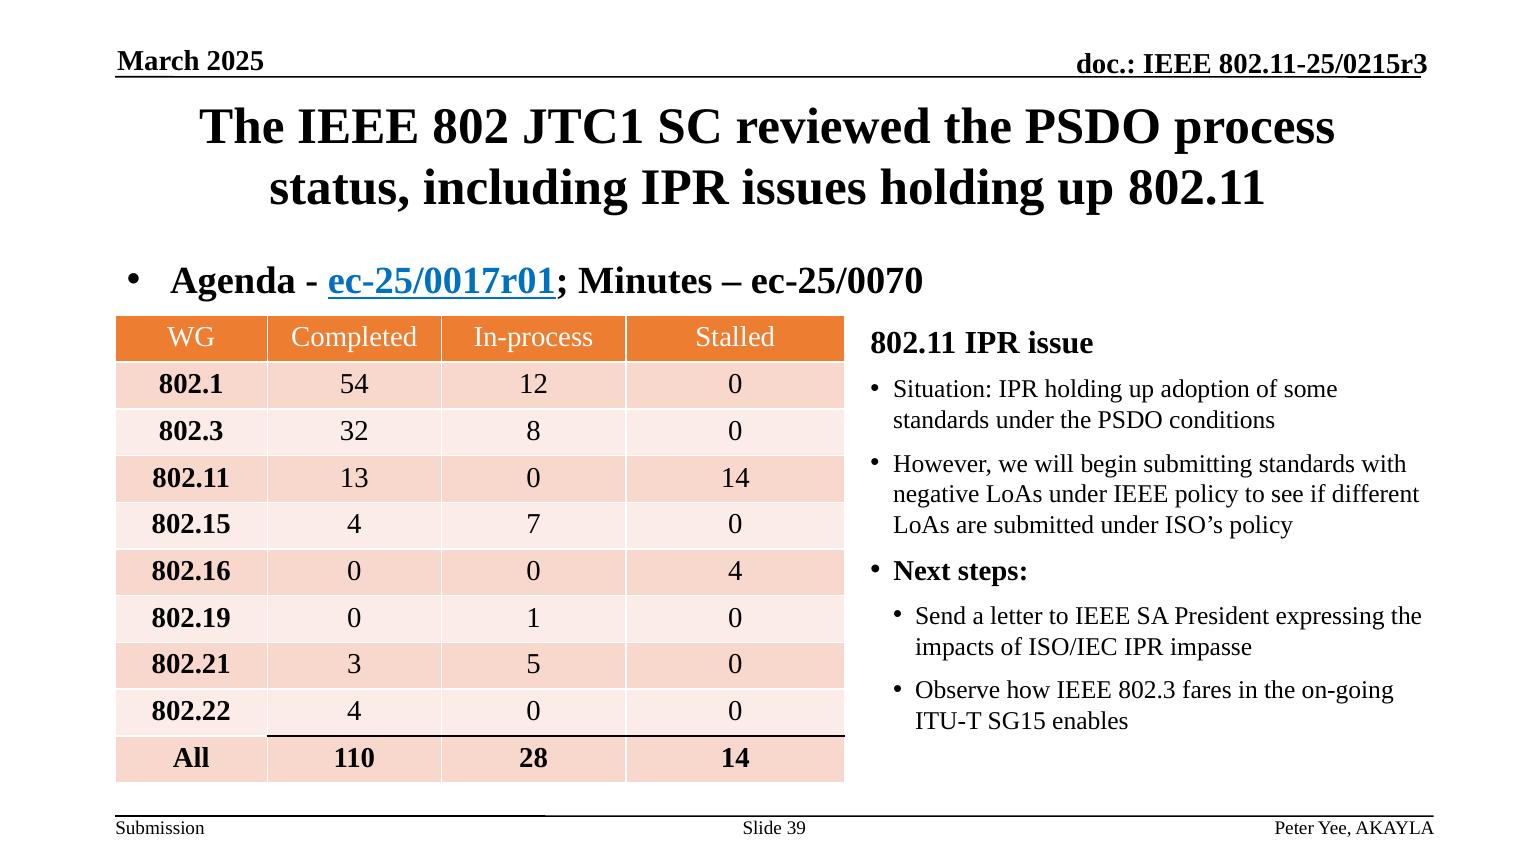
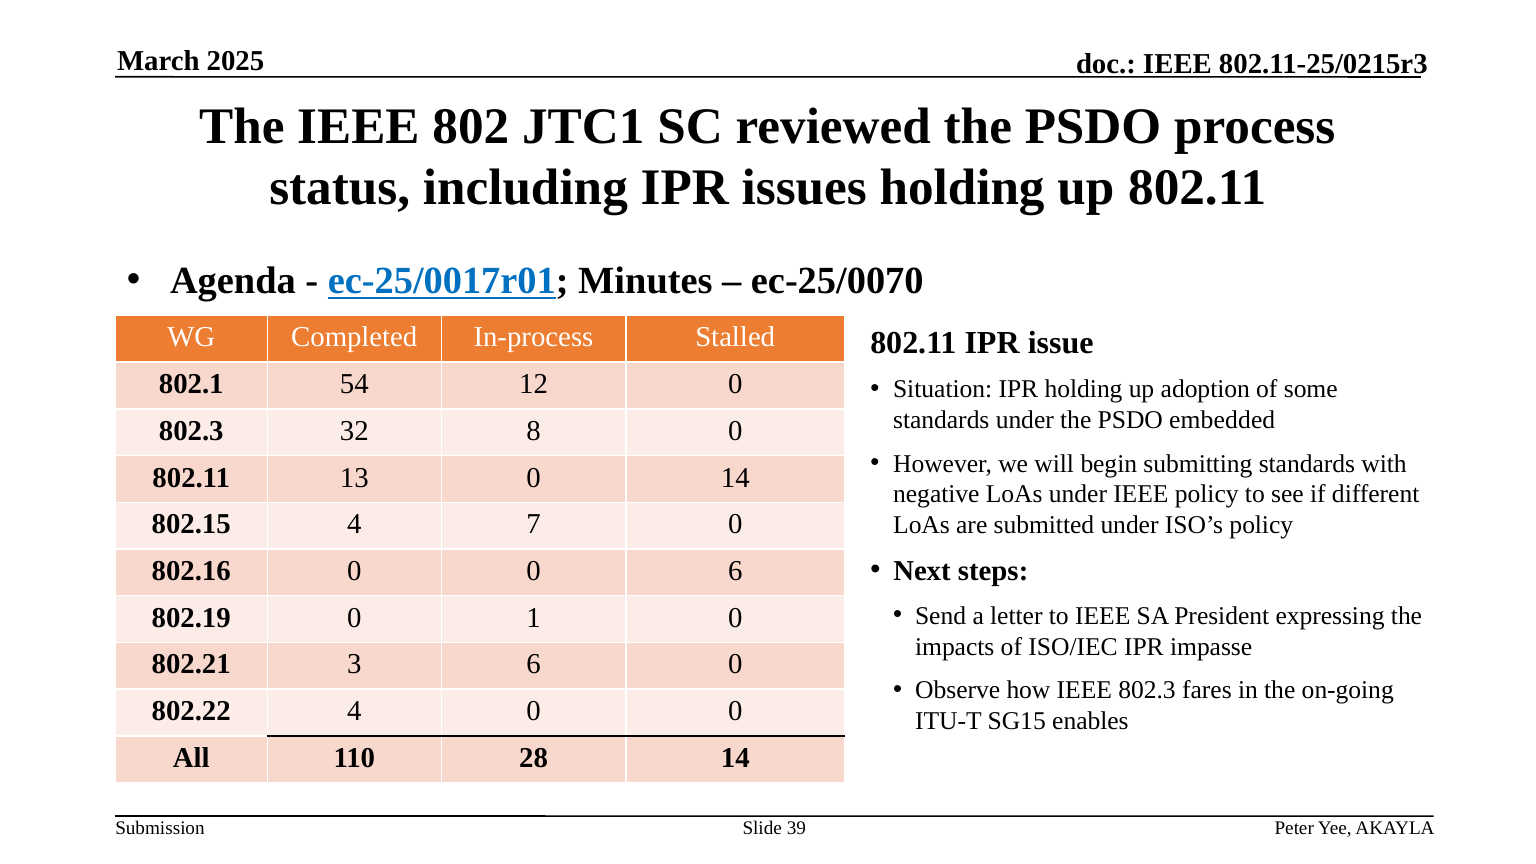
conditions: conditions -> embedded
0 4: 4 -> 6
3 5: 5 -> 6
